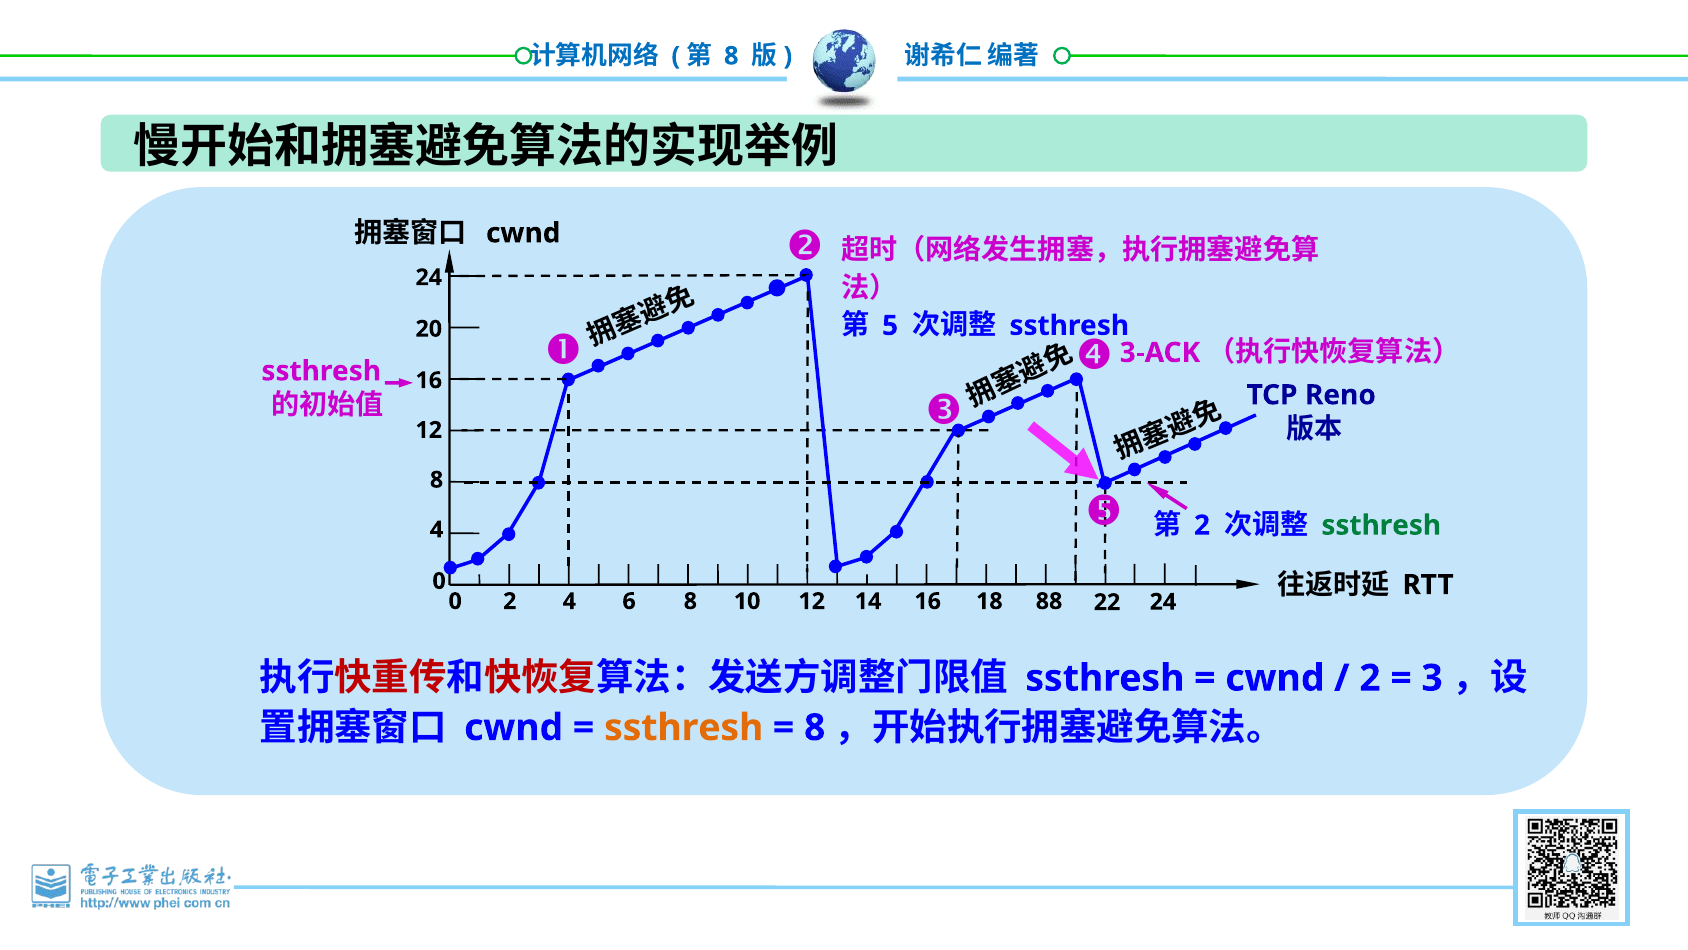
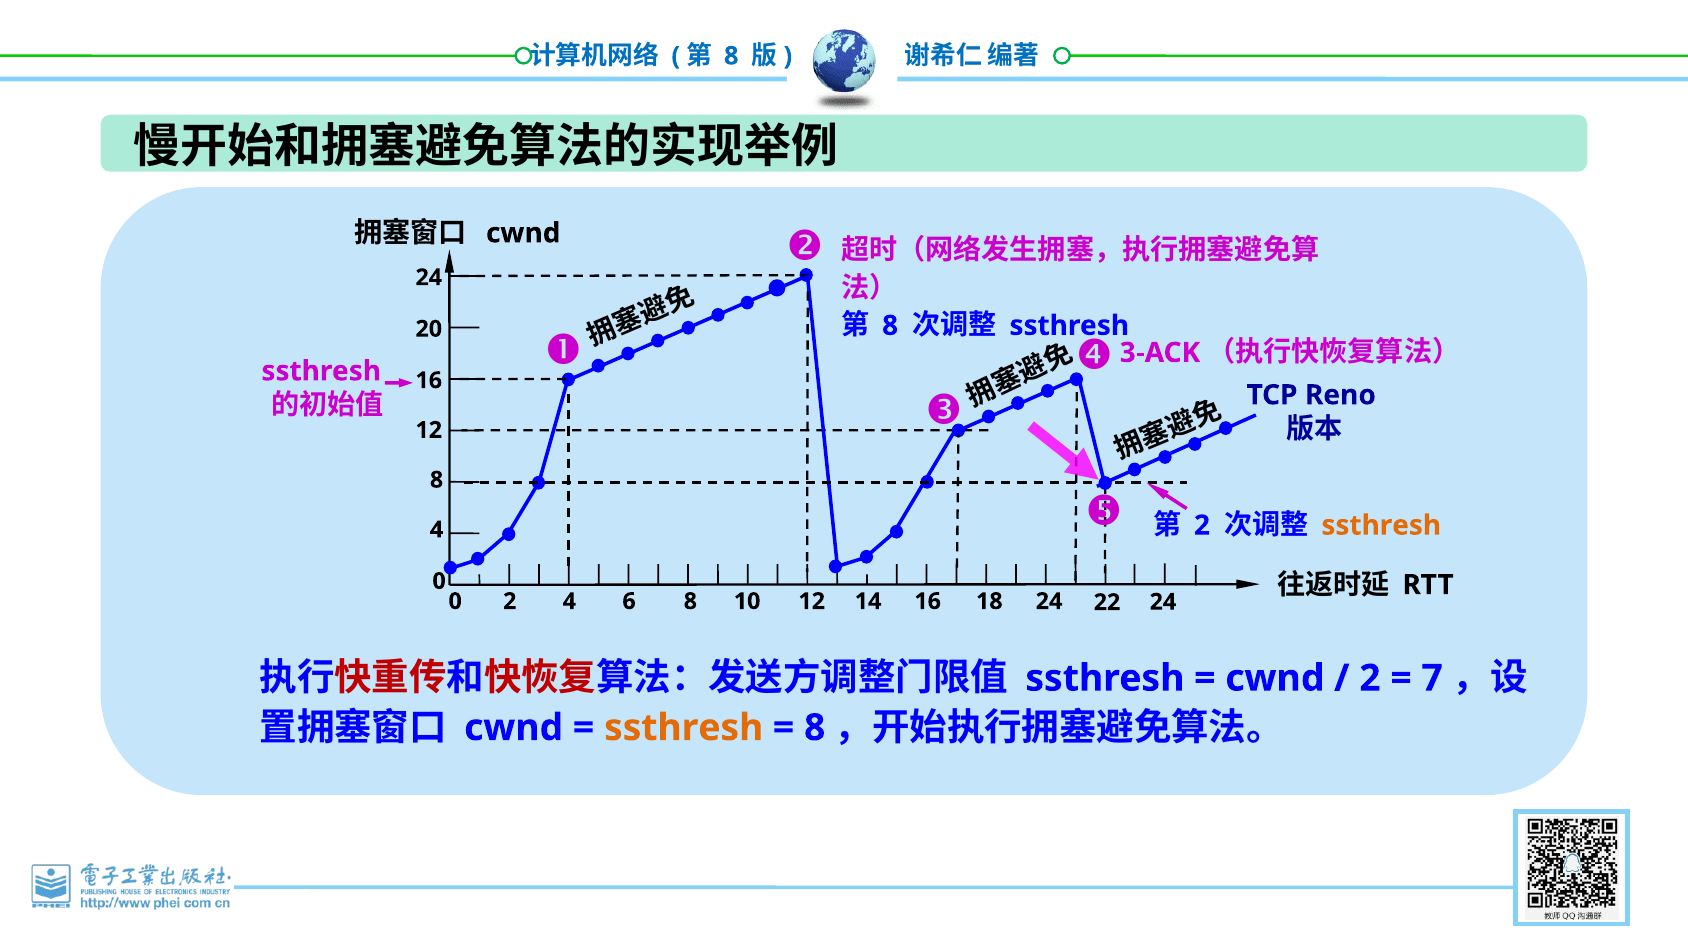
5 at (890, 325): 5 -> 8
ssthresh at (1381, 525) colour: green -> orange
18 88: 88 -> 24
3: 3 -> 7
